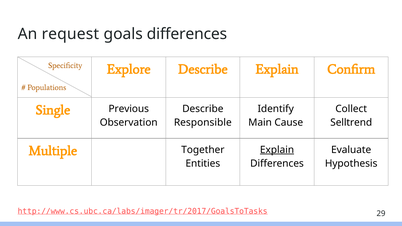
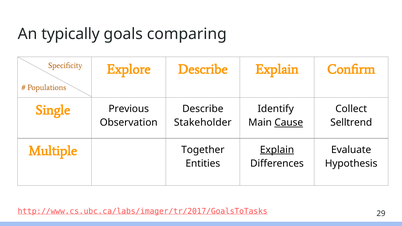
request: request -> typically
goals differences: differences -> comparing
Responsible: Responsible -> Stakeholder
Cause underline: none -> present
